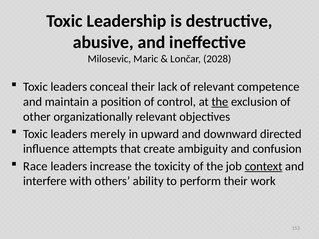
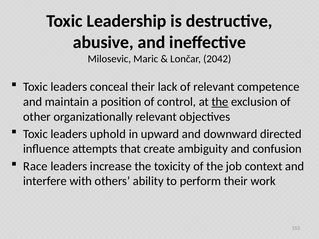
2028: 2028 -> 2042
merely: merely -> uphold
context underline: present -> none
